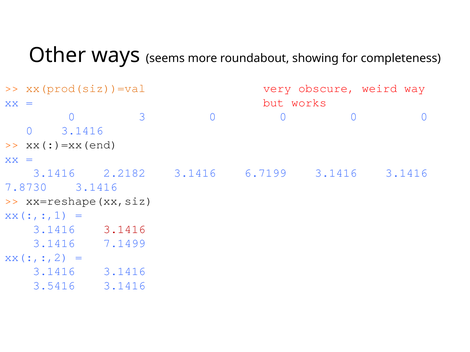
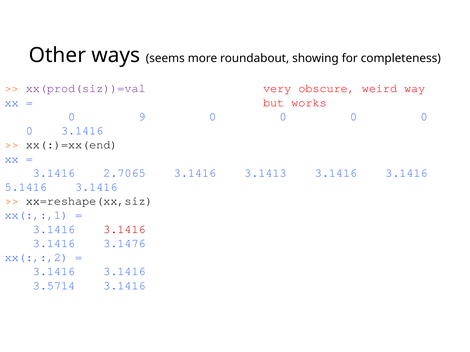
xx(prod(siz))=val colour: orange -> purple
3: 3 -> 9
2.2182: 2.2182 -> 2.7065
6.7199: 6.7199 -> 3.1413
7.8730: 7.8730 -> 5.1416
7.1499: 7.1499 -> 3.1476
3.5416: 3.5416 -> 3.5714
